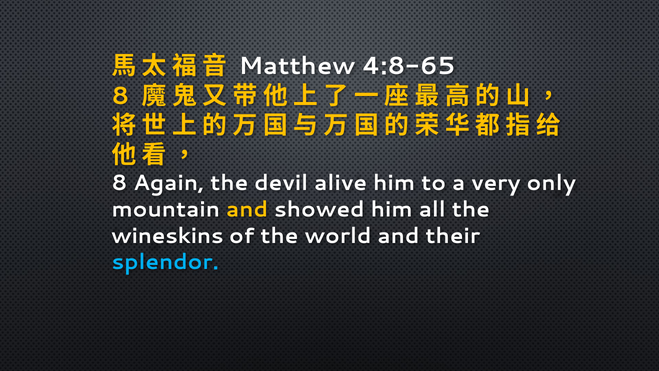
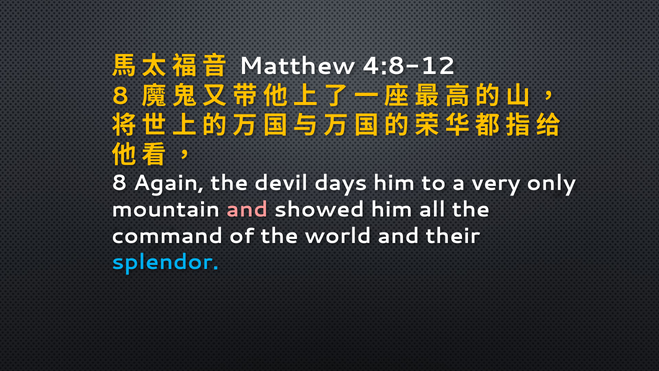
4:8-65: 4:8-65 -> 4:8-12
alive: alive -> days
and at (247, 209) colour: yellow -> pink
wineskins: wineskins -> command
